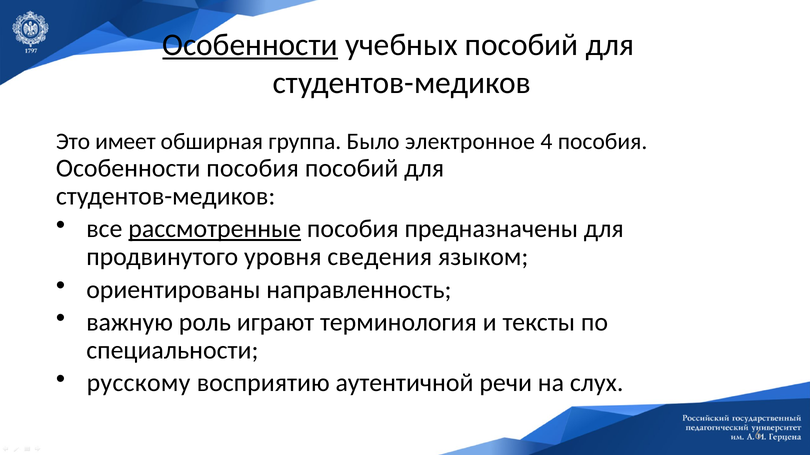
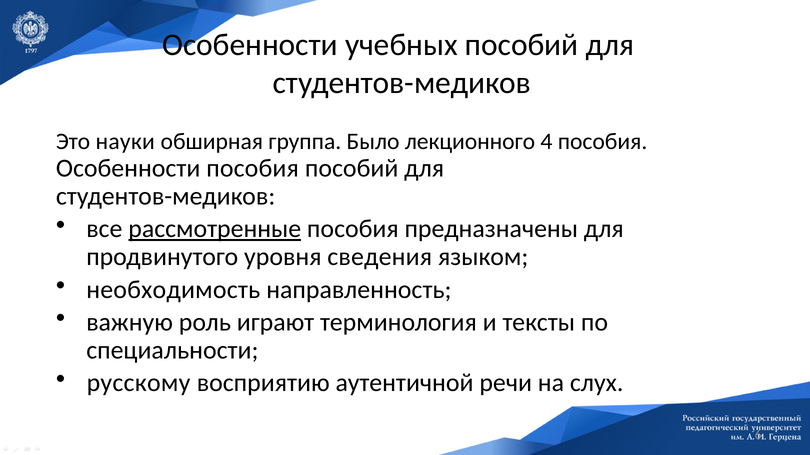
Особенности at (250, 45) underline: present -> none
имеет: имеет -> науки
электронное: электронное -> лекционного
ориентированы: ориентированы -> необходимость
